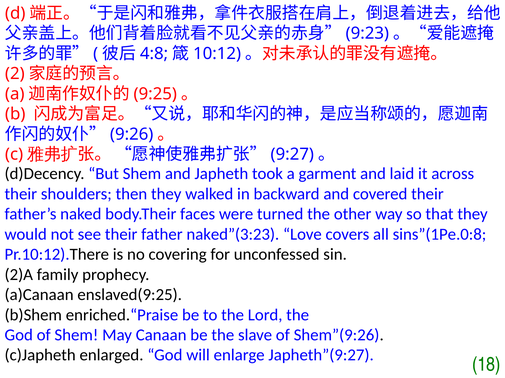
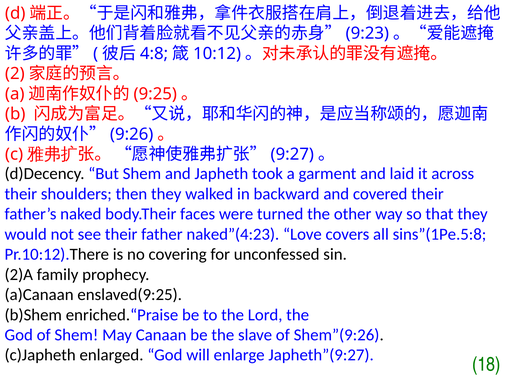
naked”(3:23: naked”(3:23 -> naked”(4:23
sins”(1Pe.0:8: sins”(1Pe.0:8 -> sins”(1Pe.5:8
